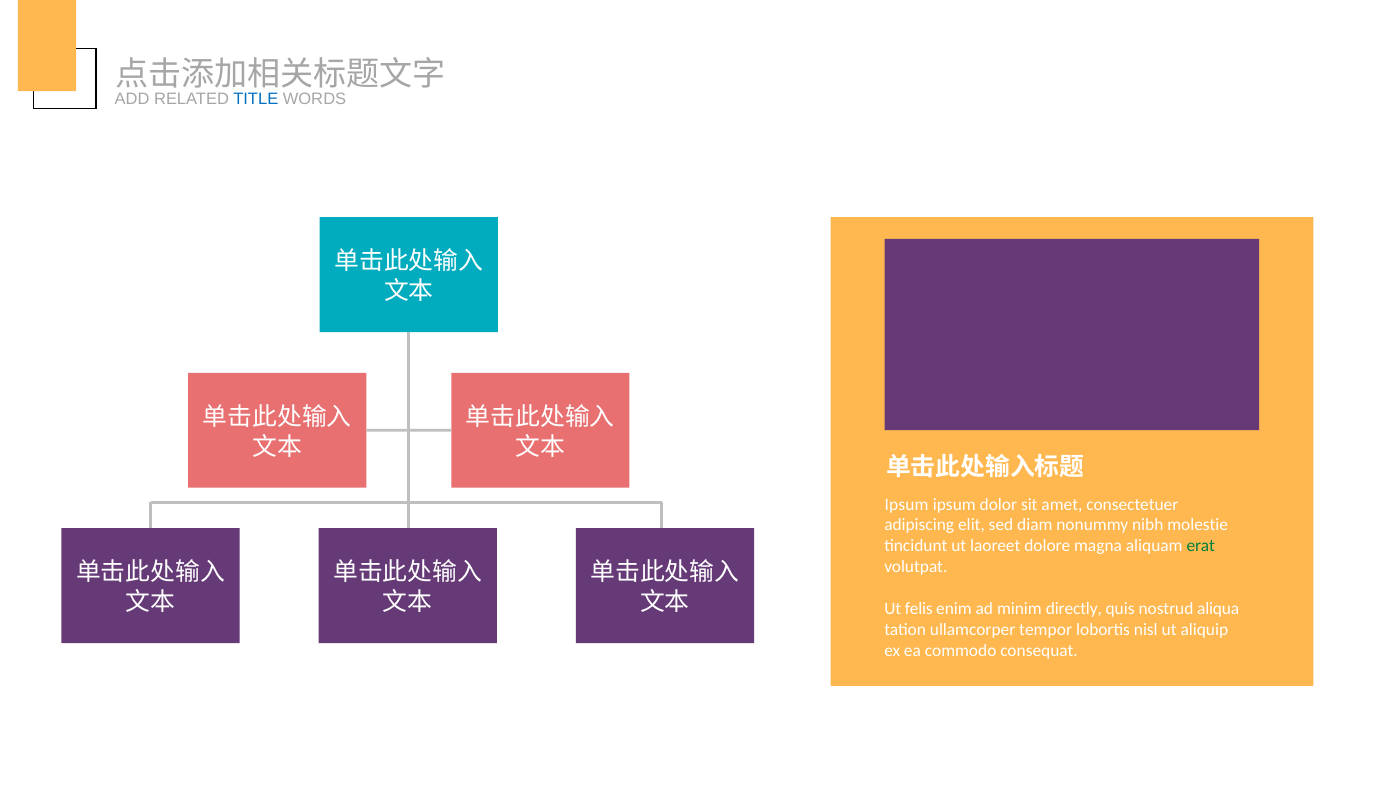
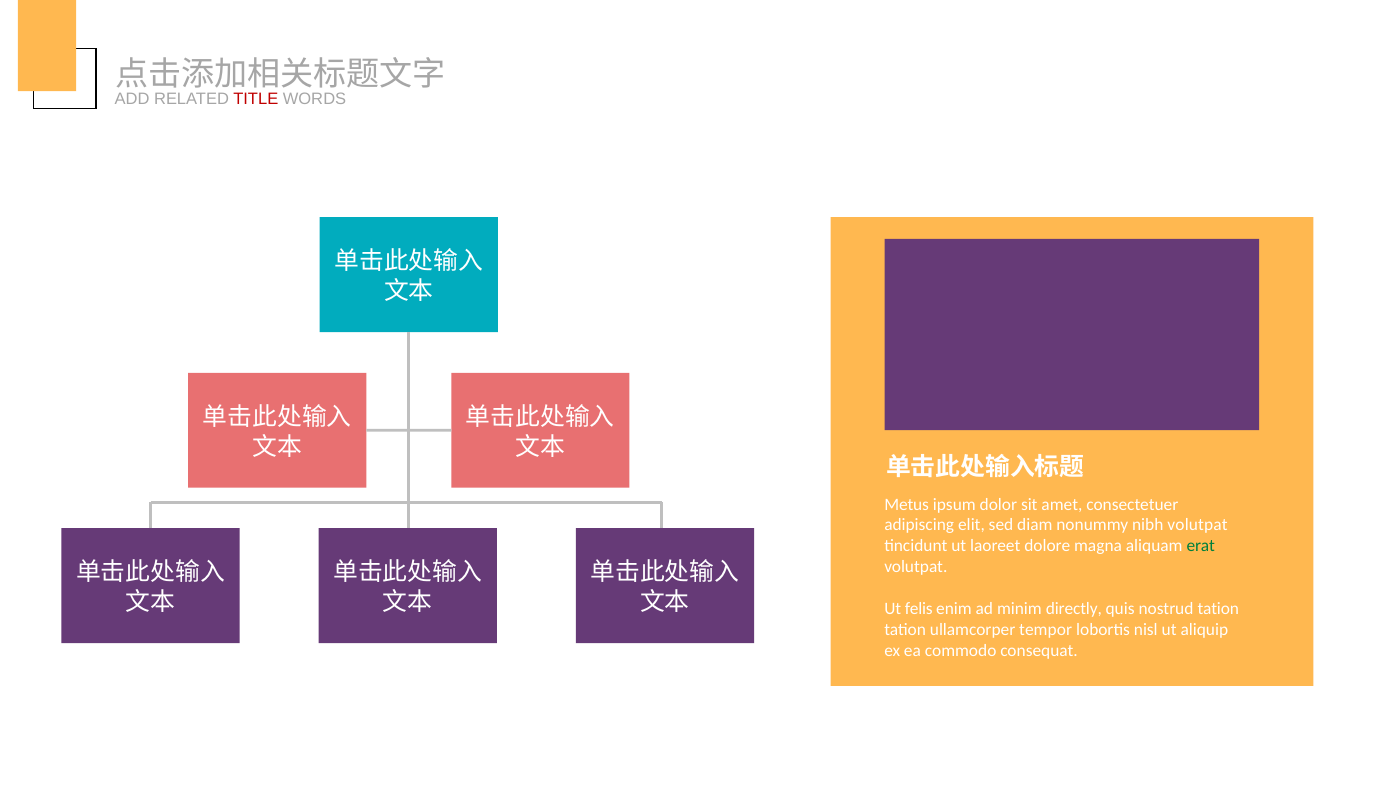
TITLE colour: blue -> red
Ipsum at (907, 504): Ipsum -> Metus
nibh molestie: molestie -> volutpat
nostrud aliqua: aliqua -> tation
